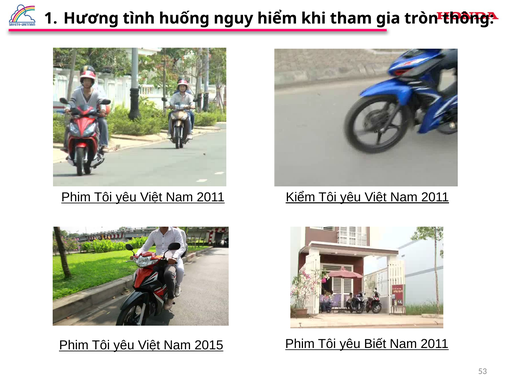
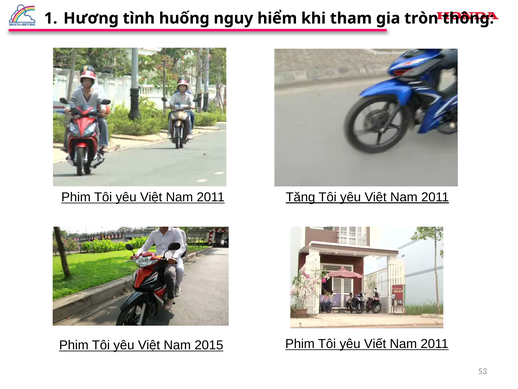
Kiểm: Kiểm -> Tăng
Biết: Biết -> Viết
